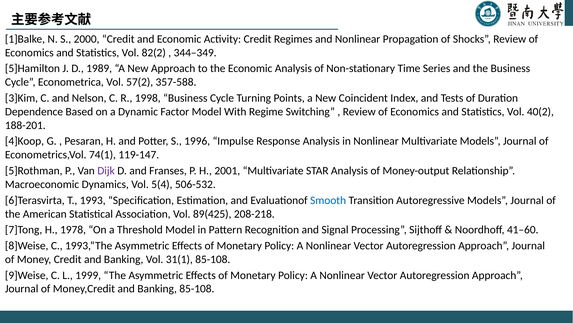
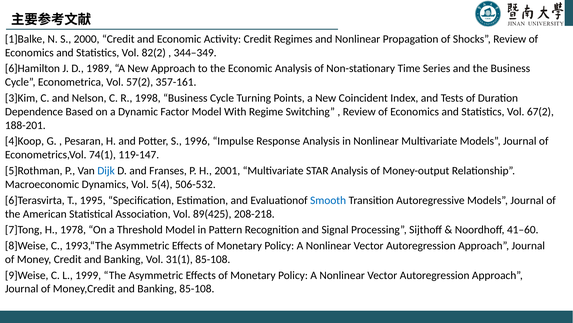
5]Hamilton: 5]Hamilton -> 6]Hamilton
357-588: 357-588 -> 357-161
40(2: 40(2 -> 67(2
Dijk colour: purple -> blue
1993: 1993 -> 1995
